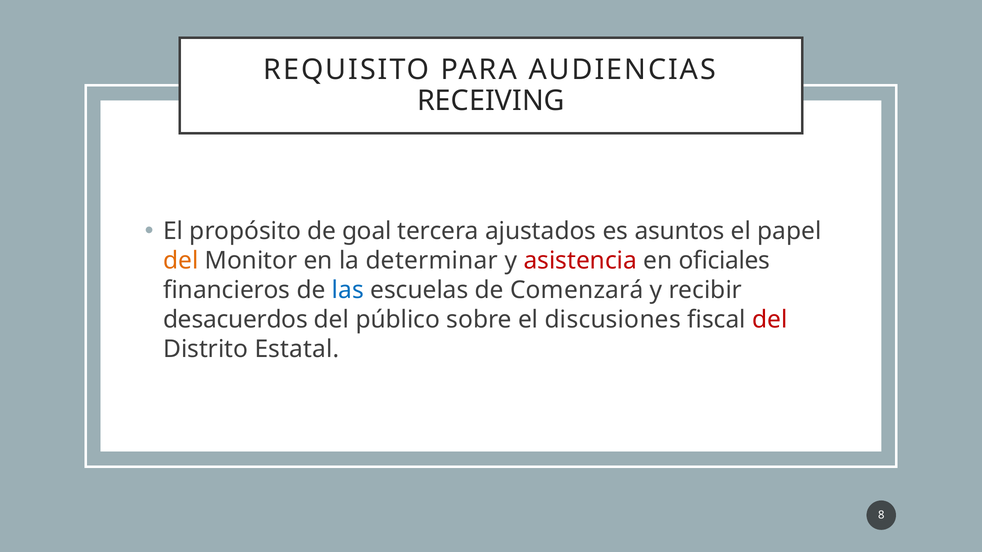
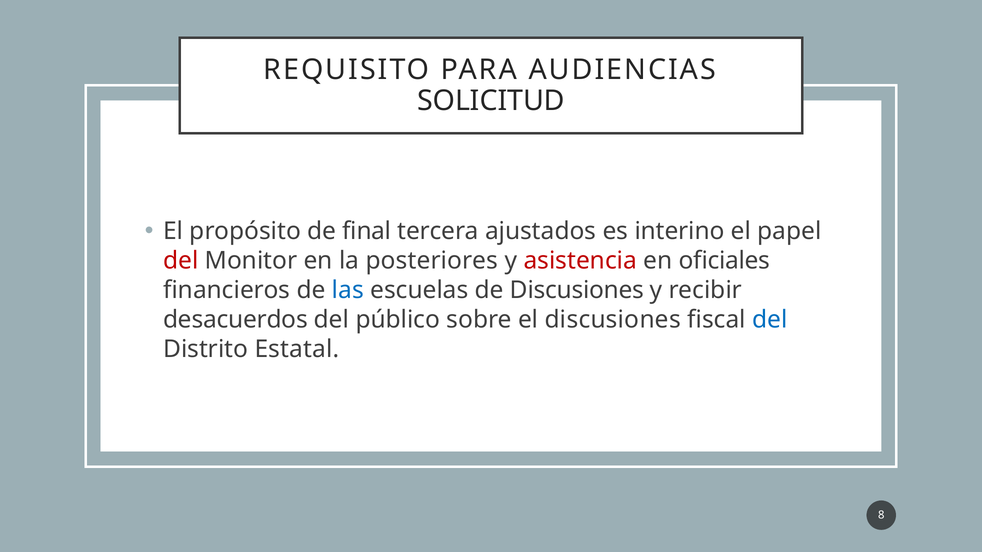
RECEIVING: RECEIVING -> SOLICITUD
goal: goal -> final
asuntos: asuntos -> interino
del at (181, 261) colour: orange -> red
determinar: determinar -> posteriores
de Comenzará: Comenzará -> Discusiones
del at (770, 320) colour: red -> blue
